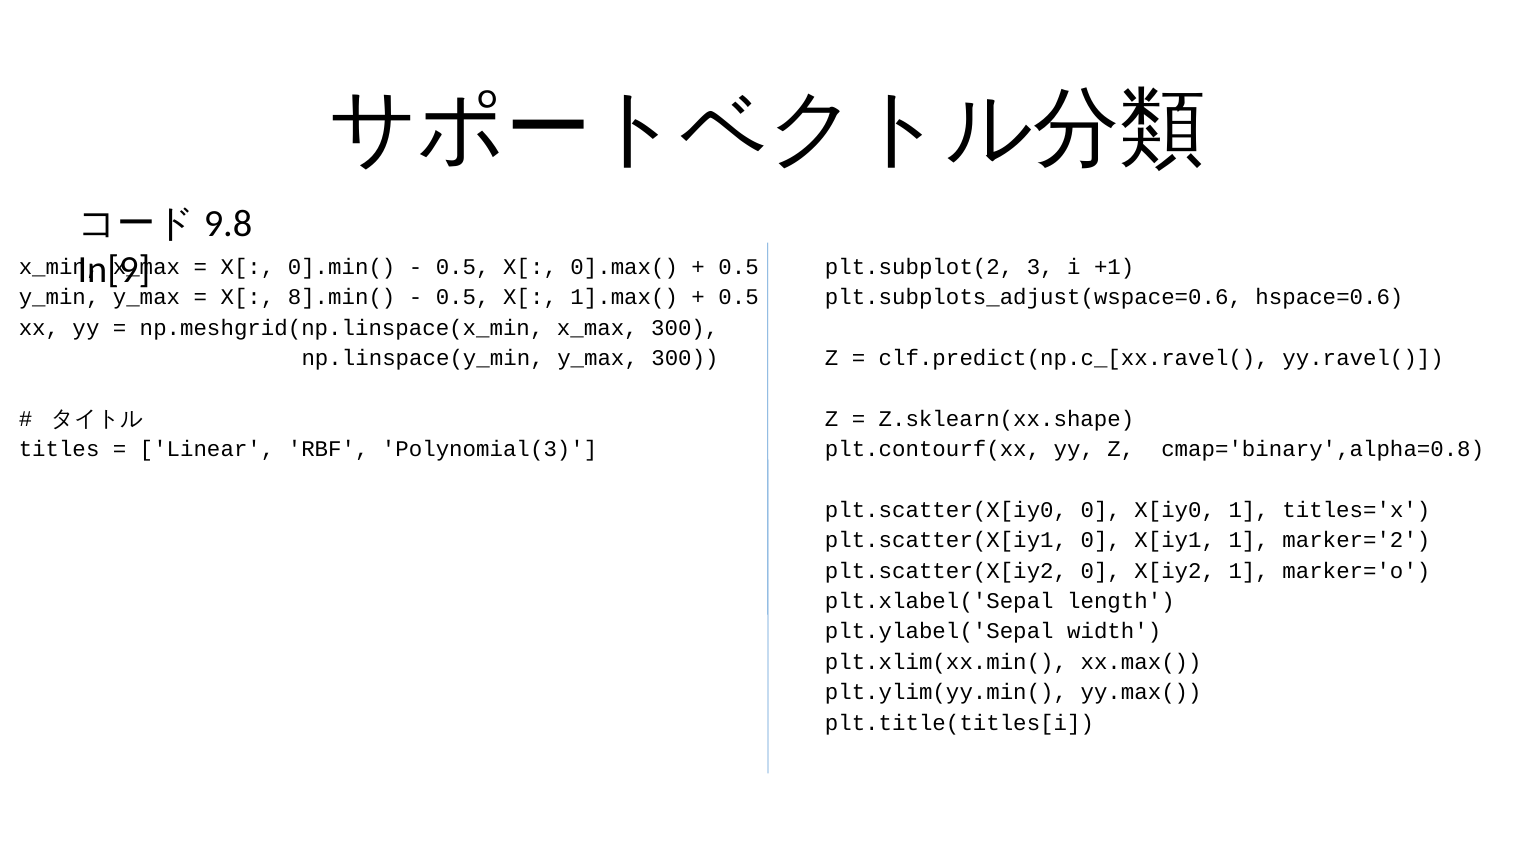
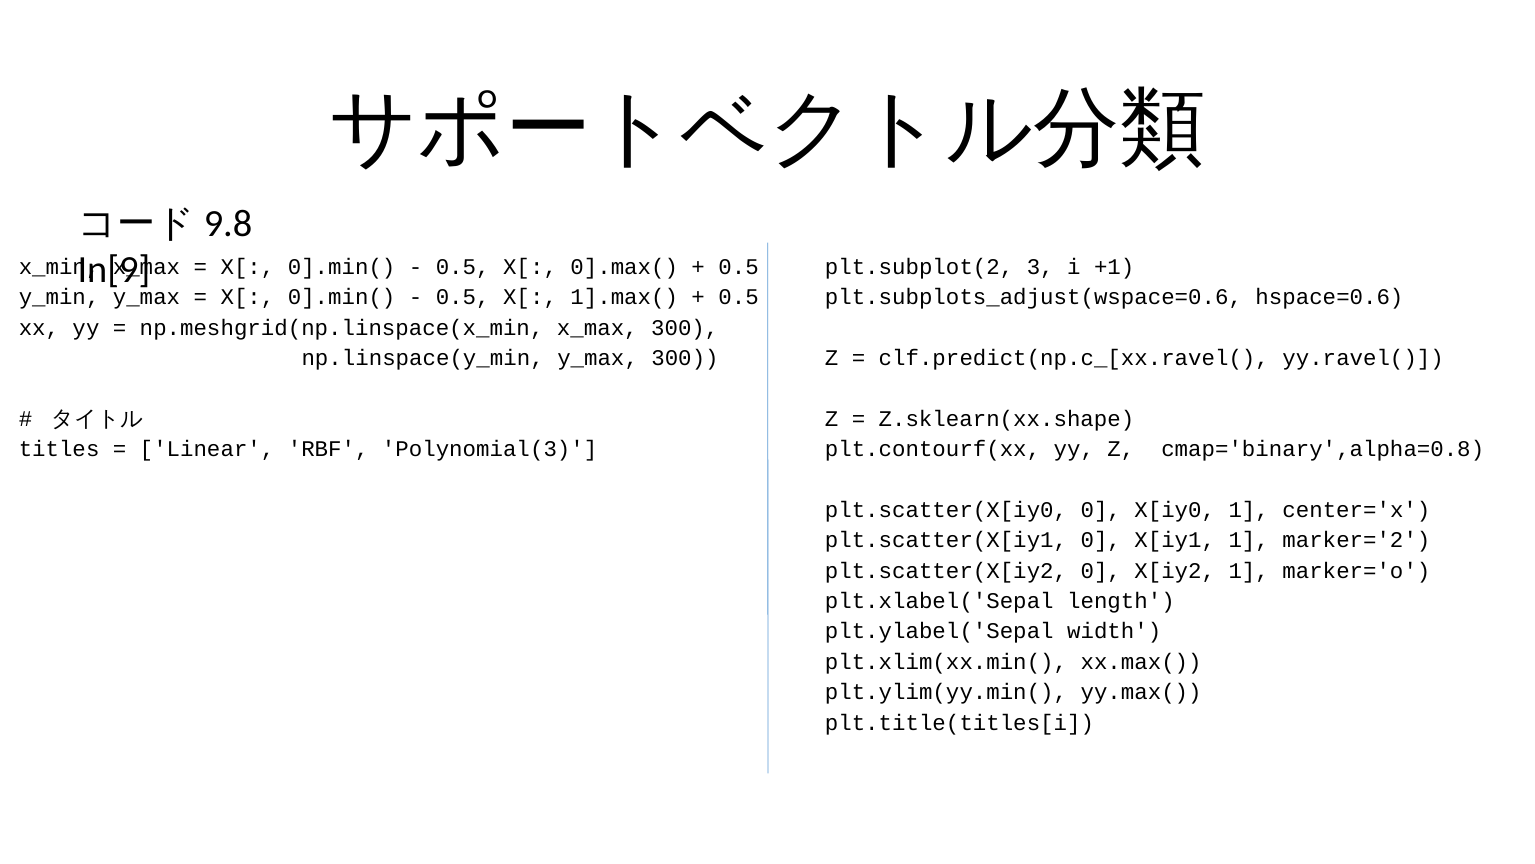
8].min( at (342, 297): 8].min( -> 0].min(
titles='x: titles='x -> center='x
